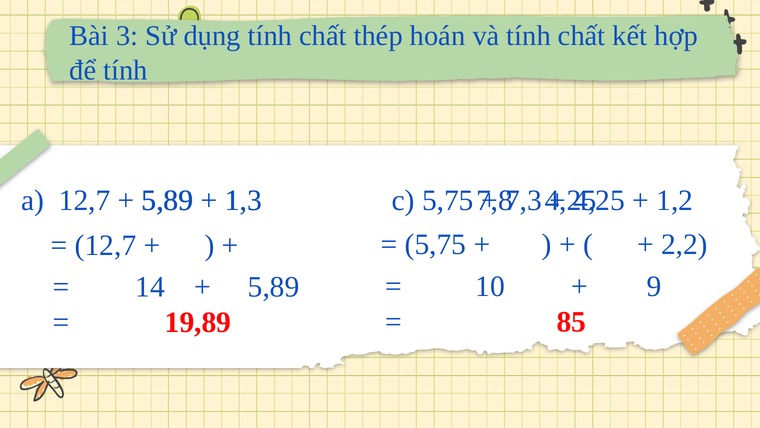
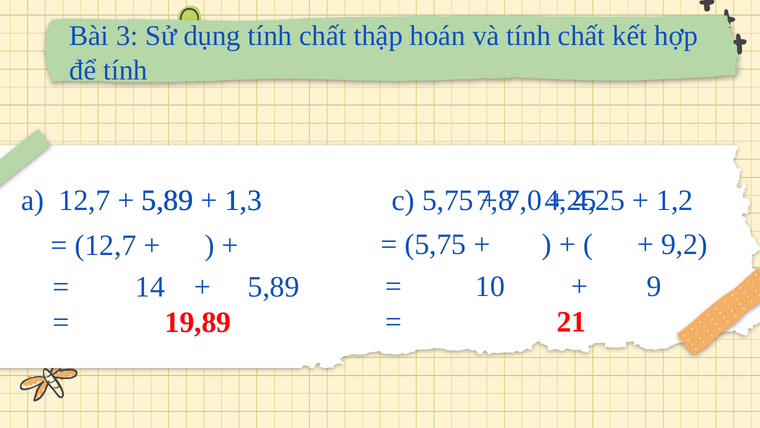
thép: thép -> thập
7,3: 7,3 -> 7,0
2,2: 2,2 -> 9,2
85: 85 -> 21
